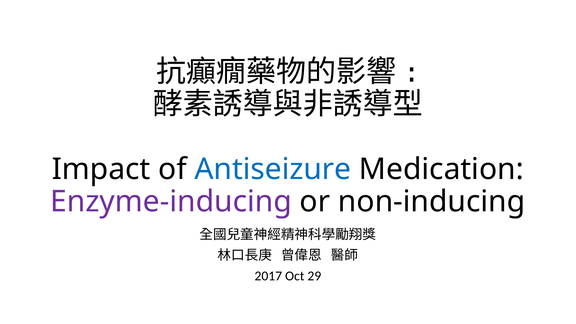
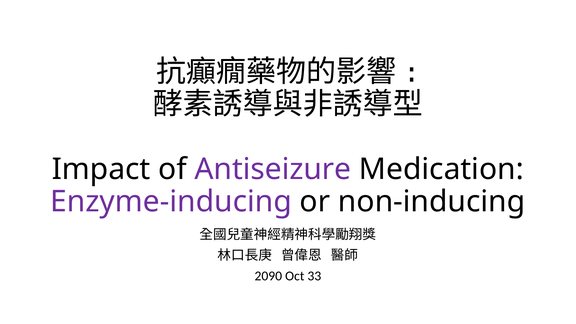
Antiseizure colour: blue -> purple
2017: 2017 -> 2090
29: 29 -> 33
